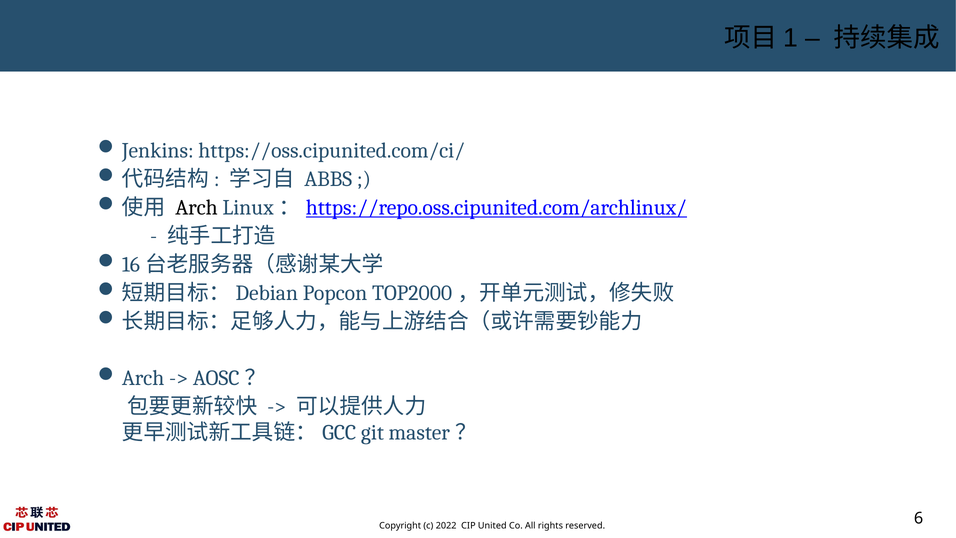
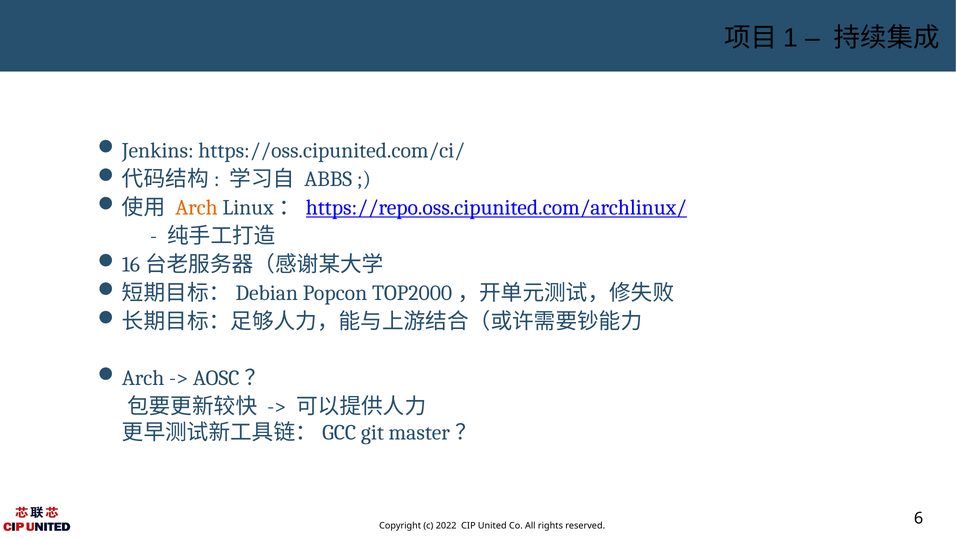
Arch colour: black -> orange
